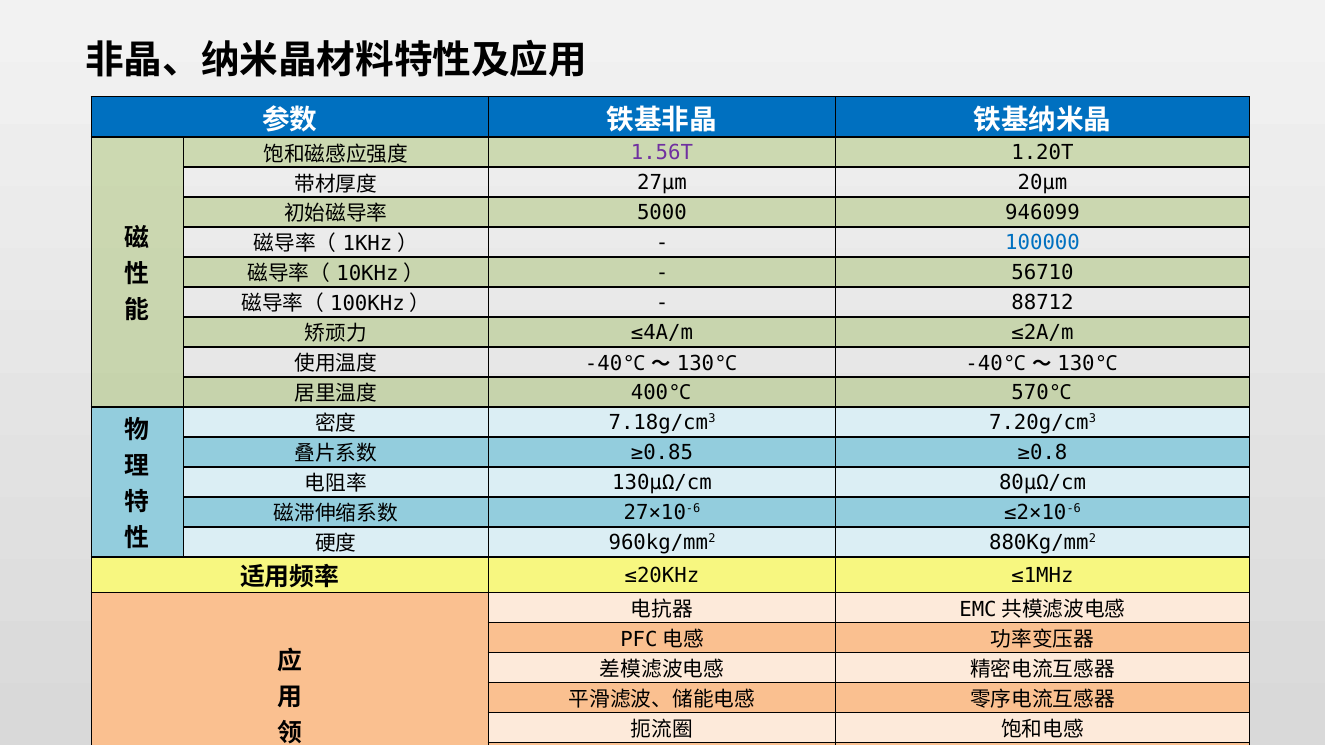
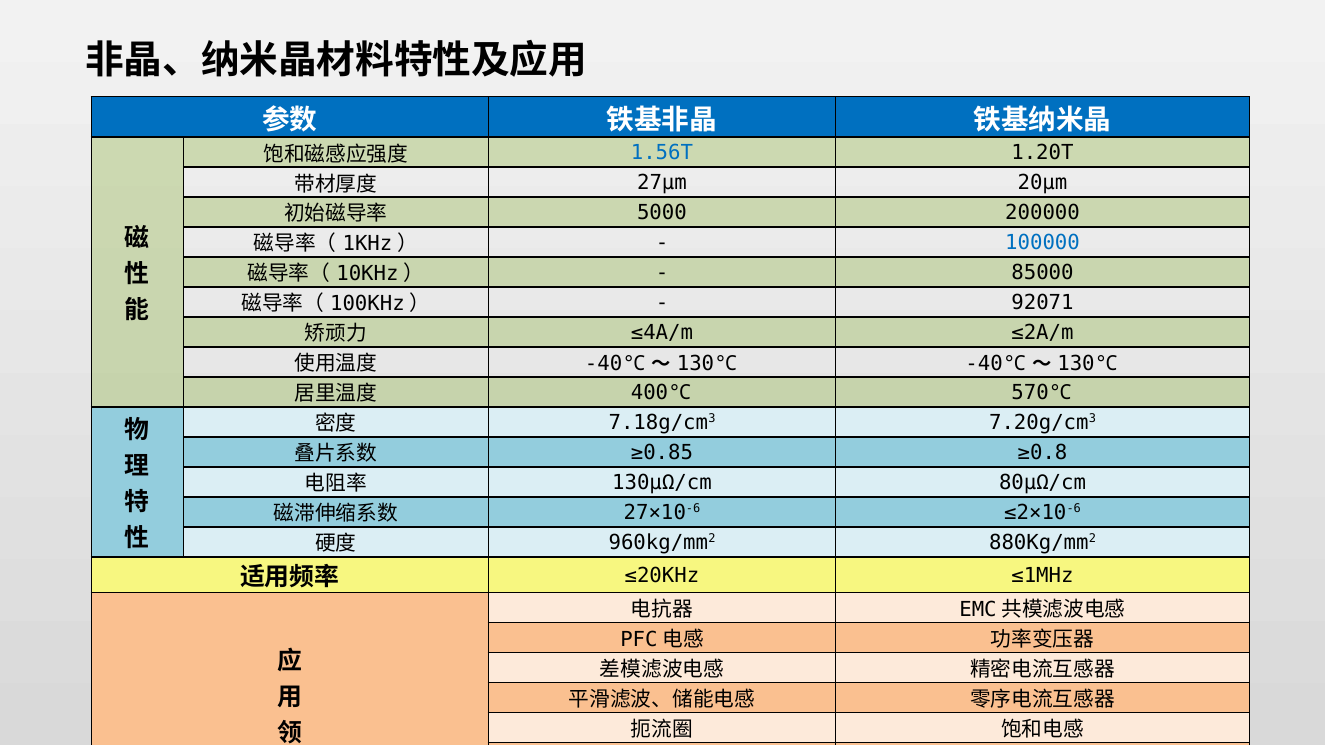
1.56T colour: purple -> blue
946099: 946099 -> 200000
56710: 56710 -> 85000
88712: 88712 -> 92071
